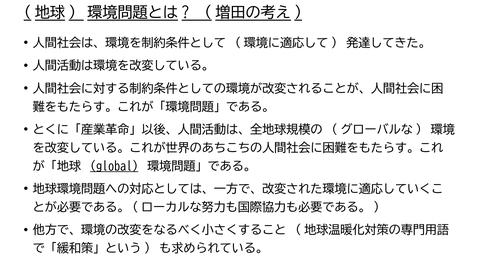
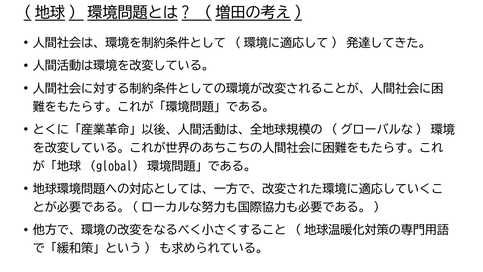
global underline: present -> none
